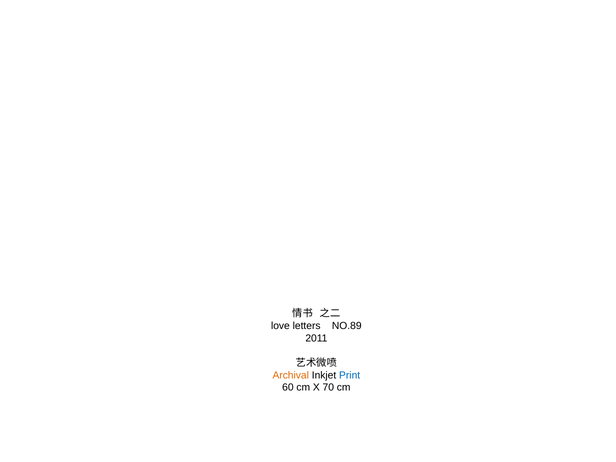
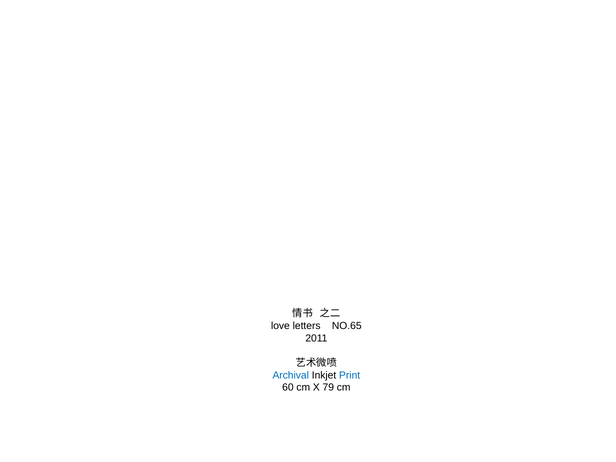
NO.89: NO.89 -> NO.65
Archival colour: orange -> blue
70: 70 -> 79
